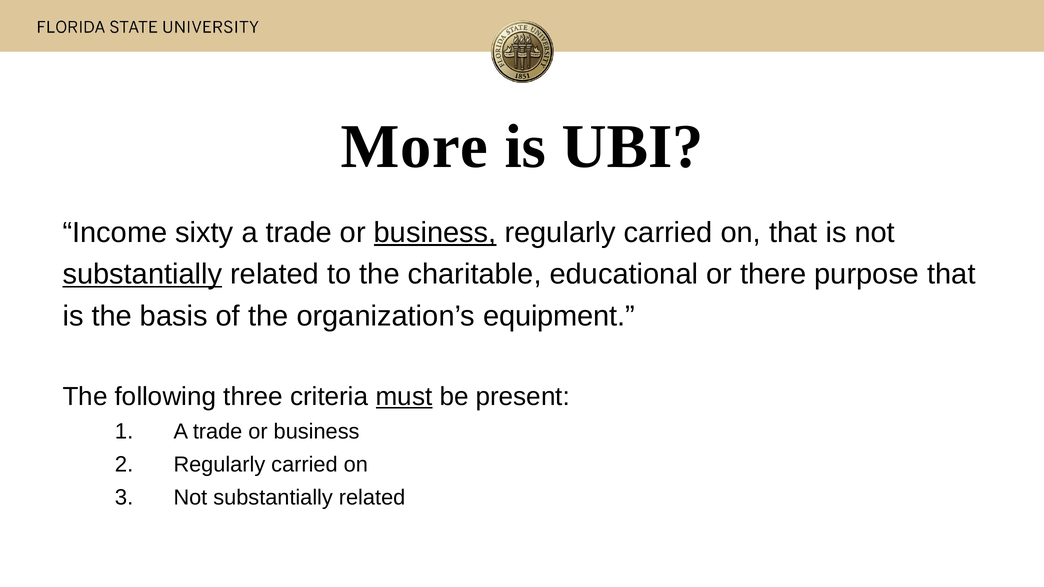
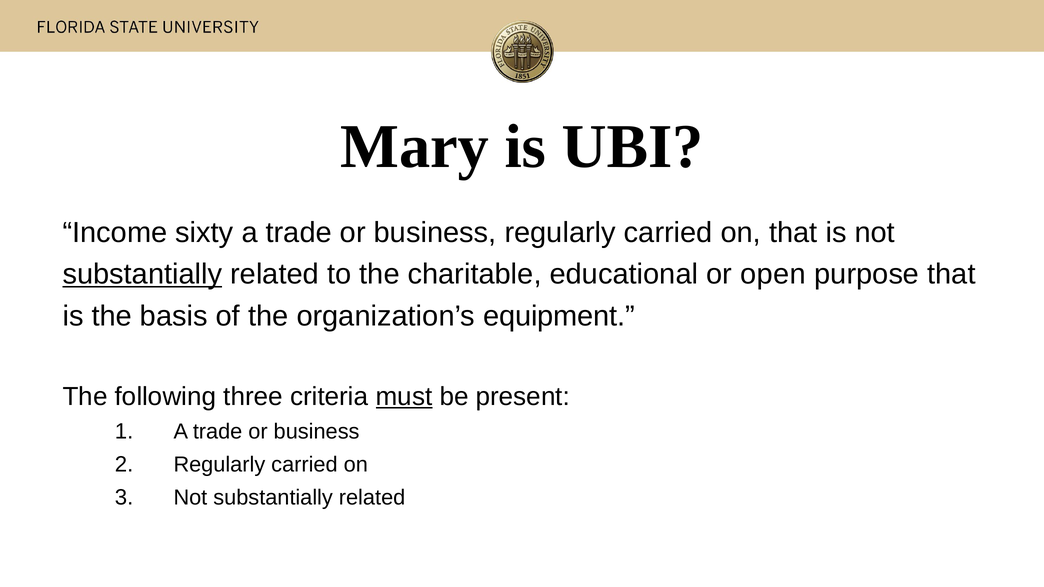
More: More -> Mary
business at (435, 233) underline: present -> none
there: there -> open
